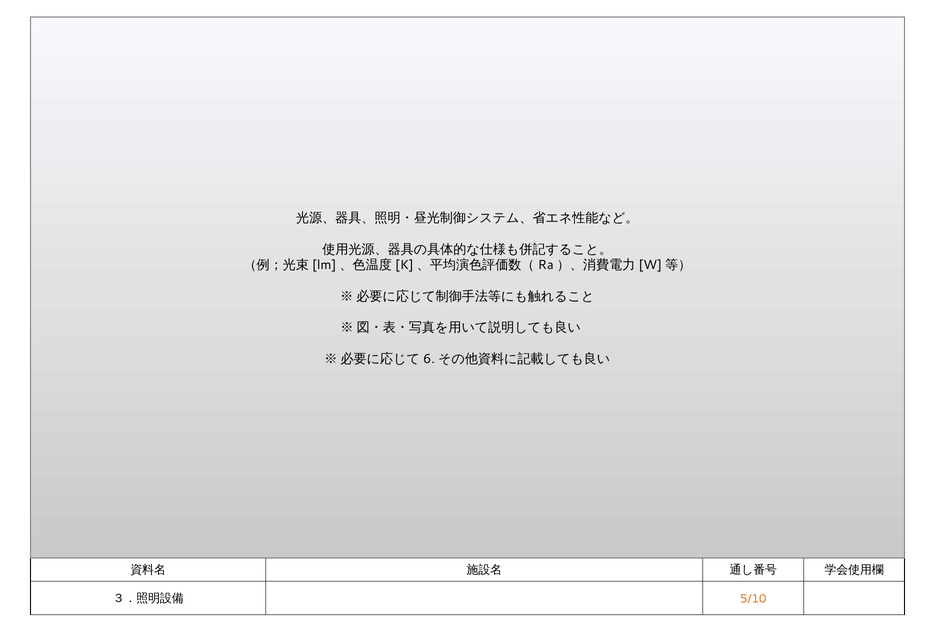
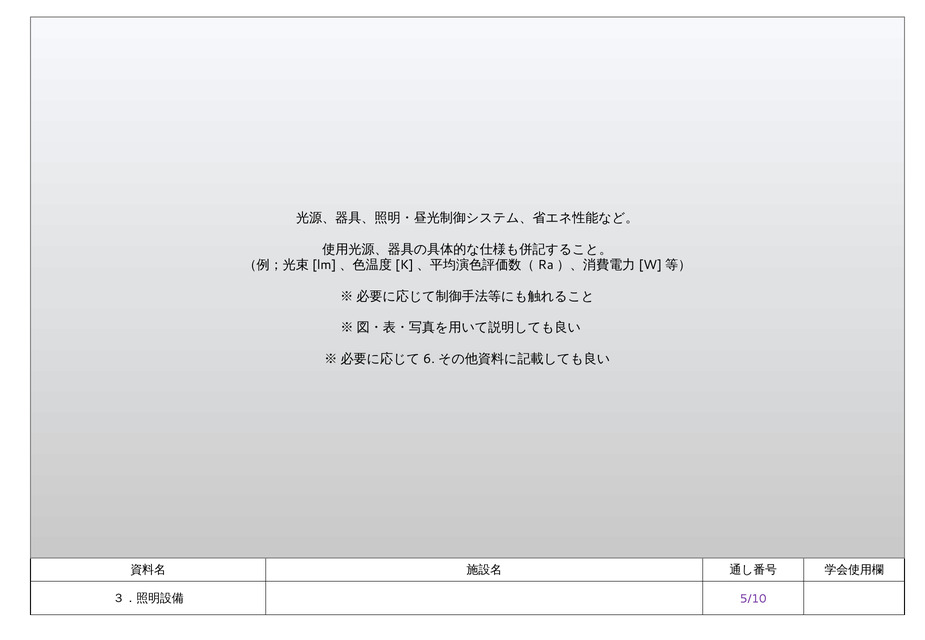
5/10 colour: orange -> purple
